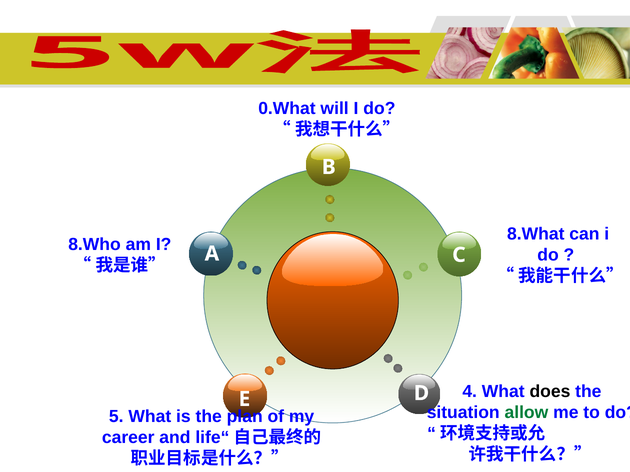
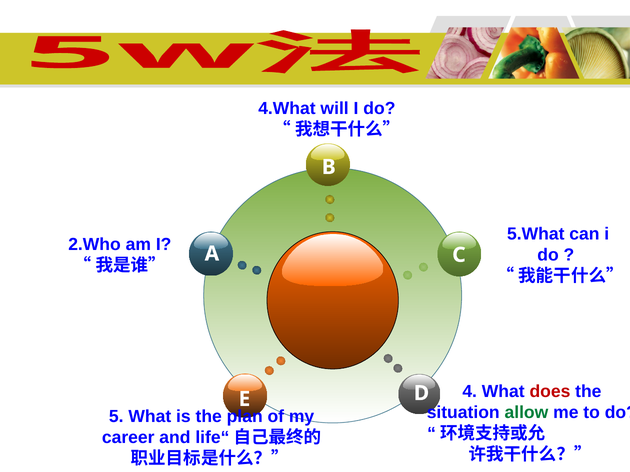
0.What: 0.What -> 4.What
8.What: 8.What -> 5.What
8.Who: 8.Who -> 2.Who
does colour: black -> red
